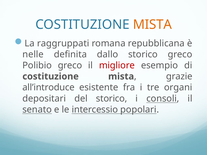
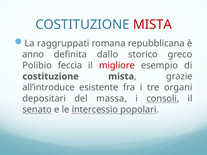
MISTA at (152, 25) colour: orange -> red
nelle: nelle -> anno
Polibio greco: greco -> feccia
del storico: storico -> massa
